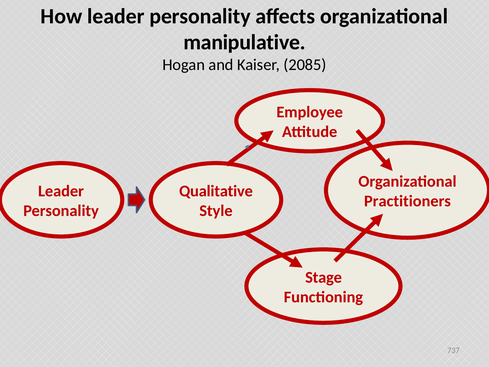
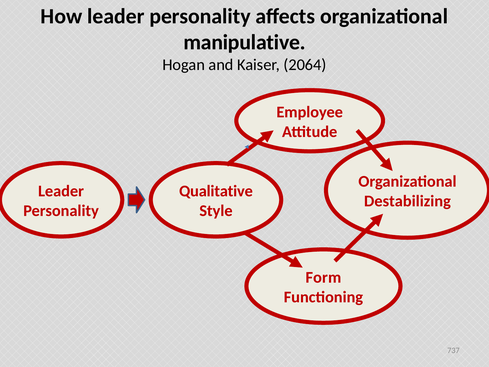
2085: 2085 -> 2064
Practitioners: Practitioners -> Destabilizing
Stage: Stage -> Form
